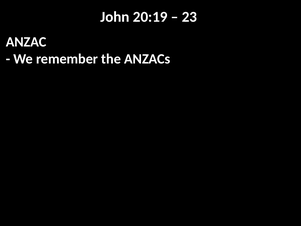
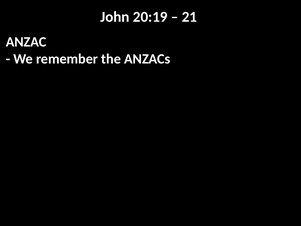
23: 23 -> 21
